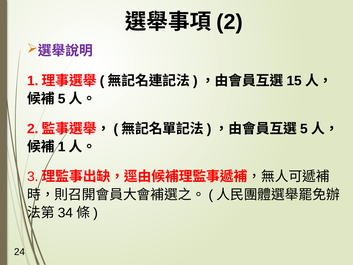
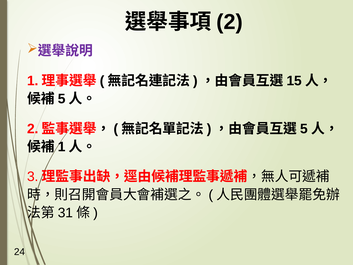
34: 34 -> 31
